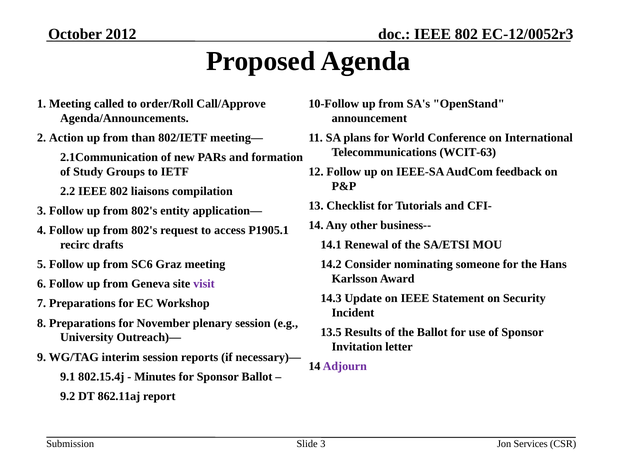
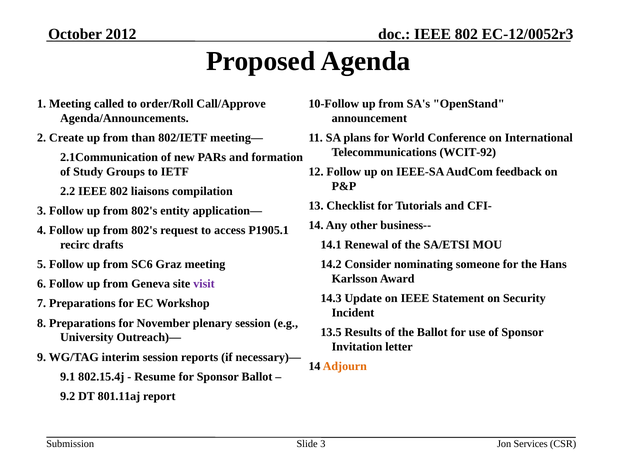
Action: Action -> Create
WCIT-63: WCIT-63 -> WCIT-92
Adjourn colour: purple -> orange
Minutes: Minutes -> Resume
862.11aj: 862.11aj -> 801.11aj
